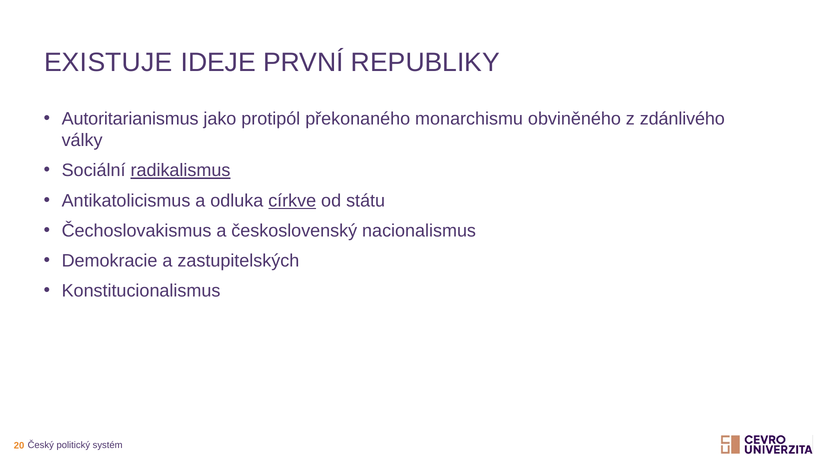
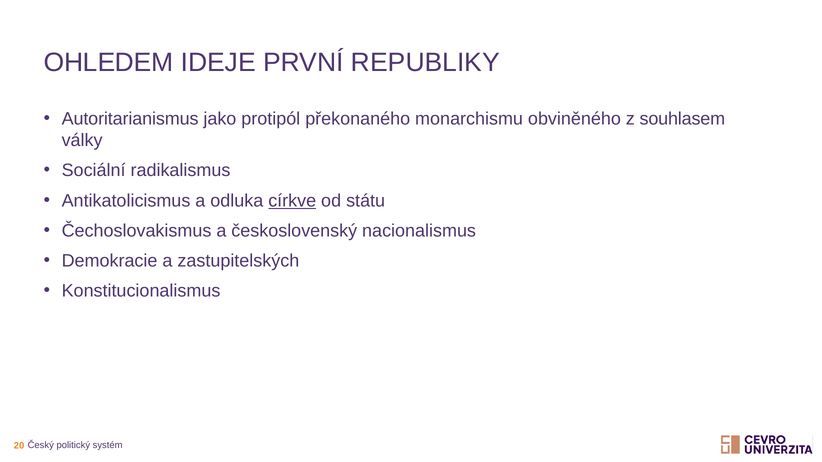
EXISTUJE: EXISTUJE -> OHLEDEM
zdánlivého: zdánlivého -> souhlasem
radikalismus underline: present -> none
